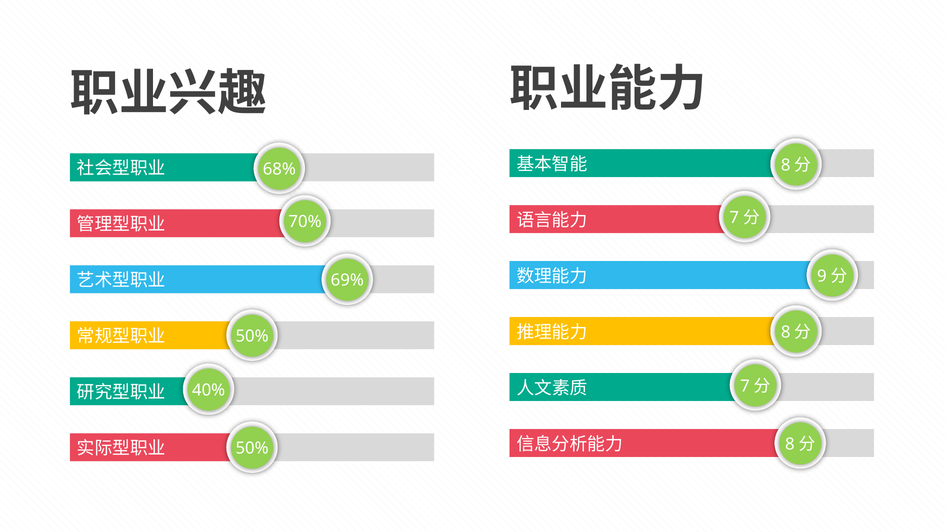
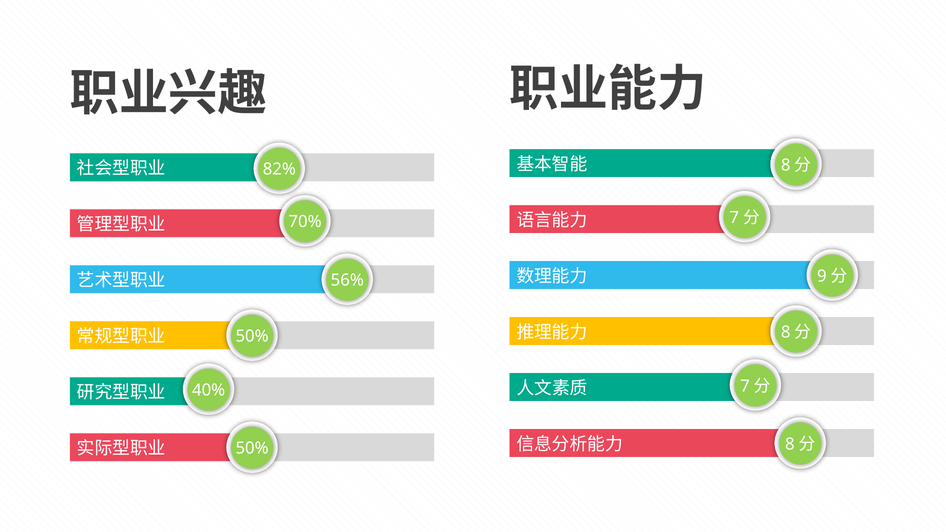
68%: 68% -> 82%
69%: 69% -> 56%
